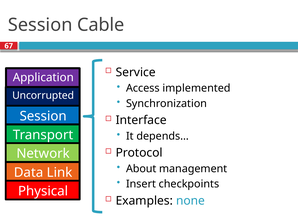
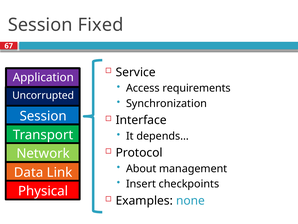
Cable: Cable -> Fixed
implemented: implemented -> requirements
